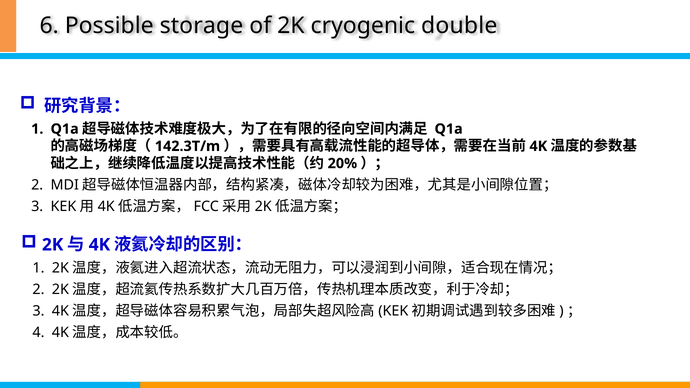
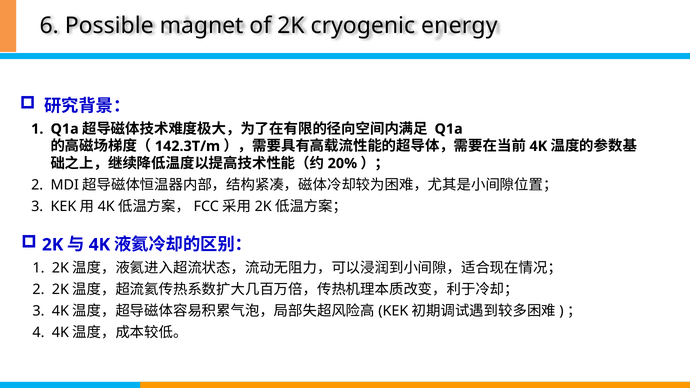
storage: storage -> magnet
double: double -> energy
